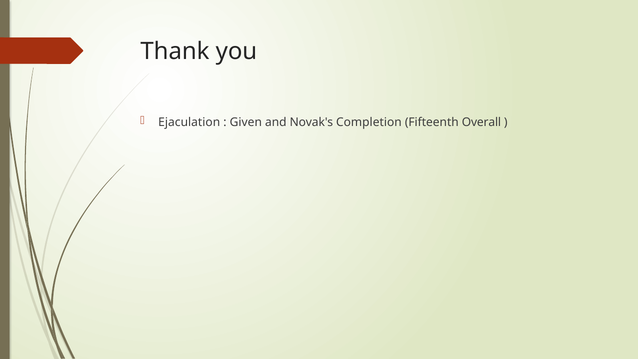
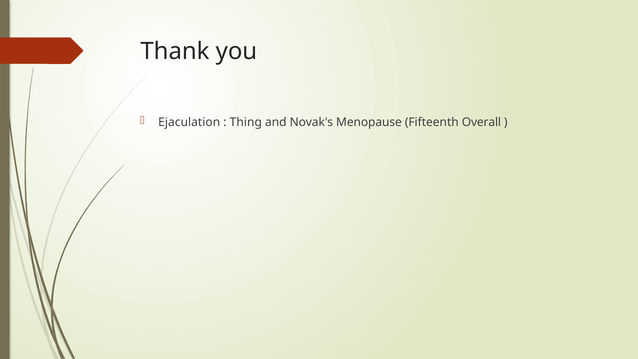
Given: Given -> Thing
Completion: Completion -> Menopause
